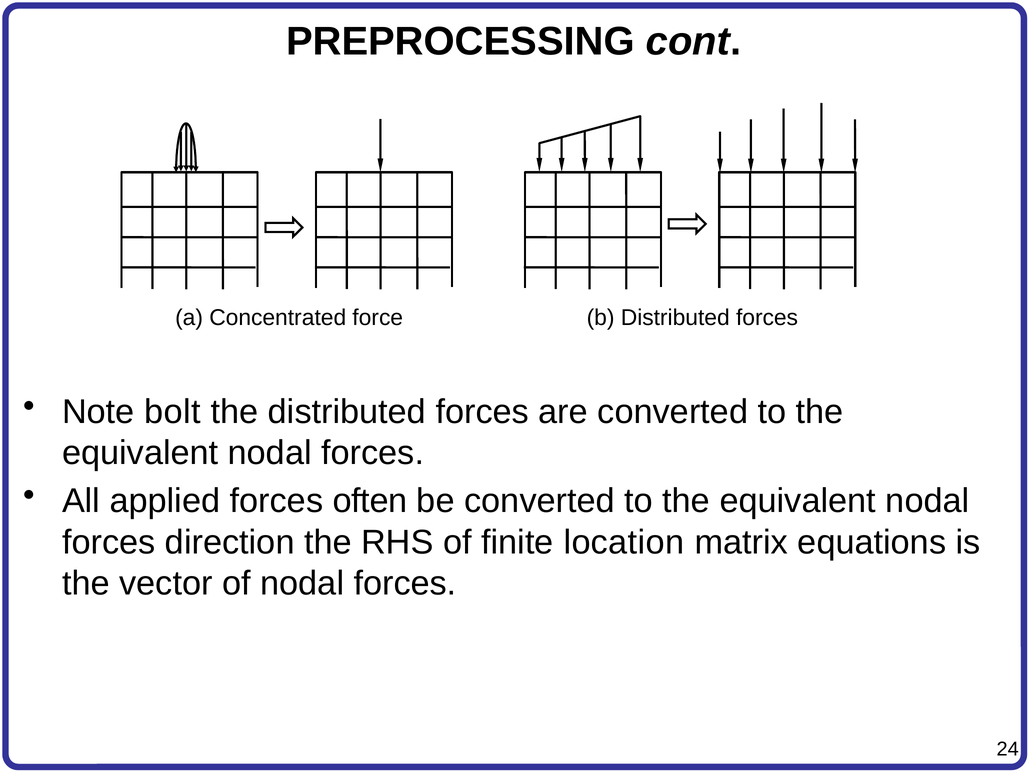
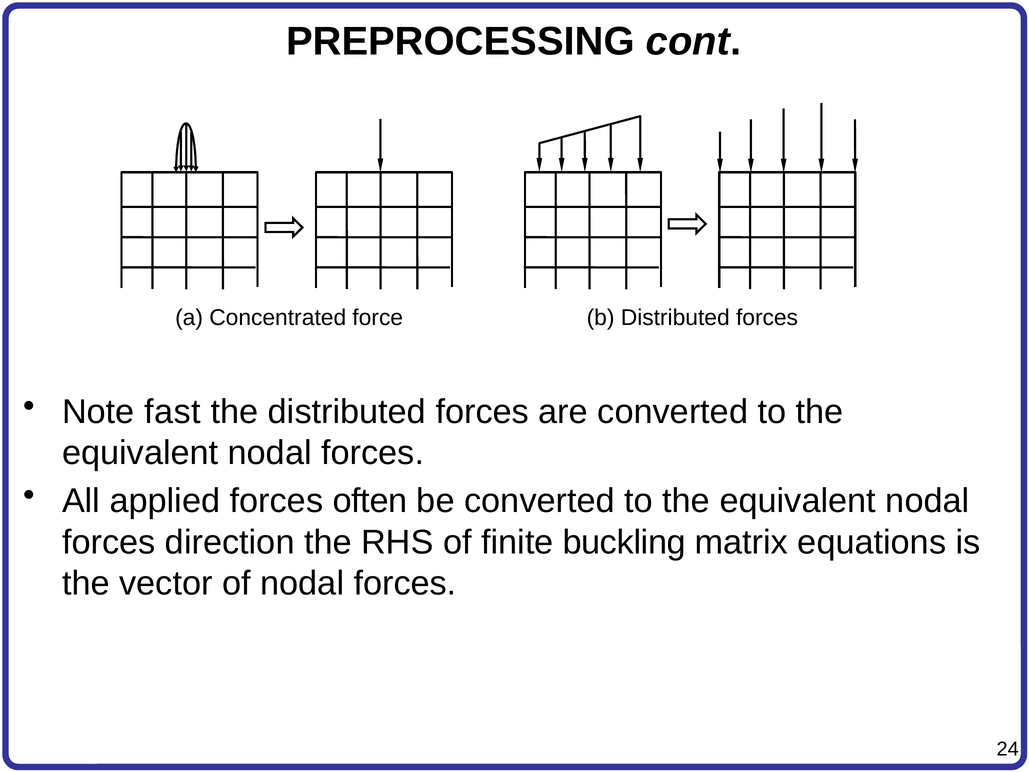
bolt: bolt -> fast
location: location -> buckling
